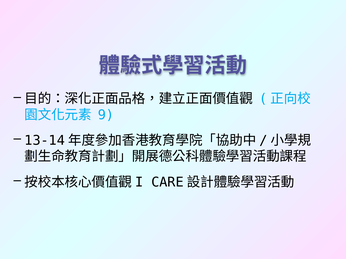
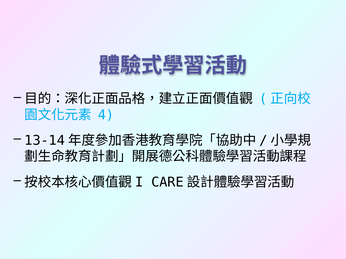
9: 9 -> 4
